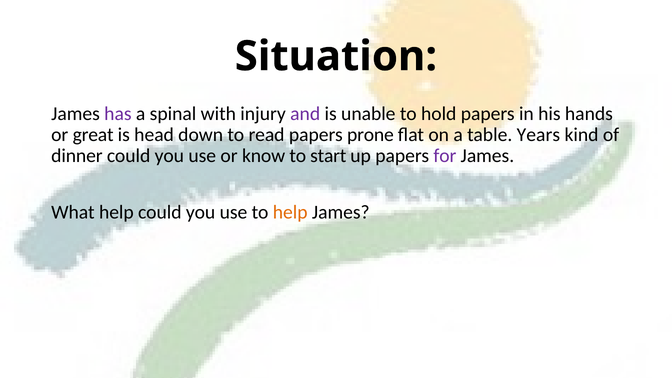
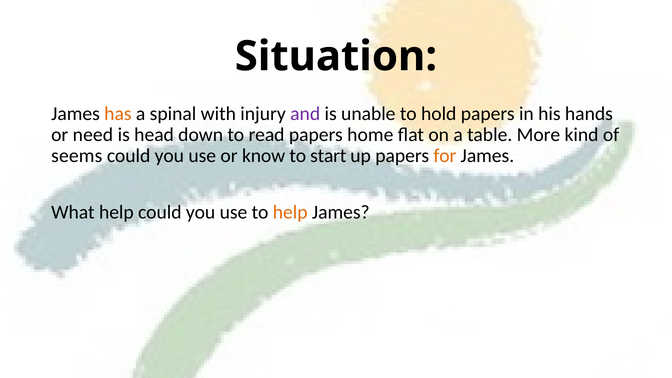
has colour: purple -> orange
great: great -> need
prone: prone -> home
Years: Years -> More
dinner: dinner -> seems
for colour: purple -> orange
